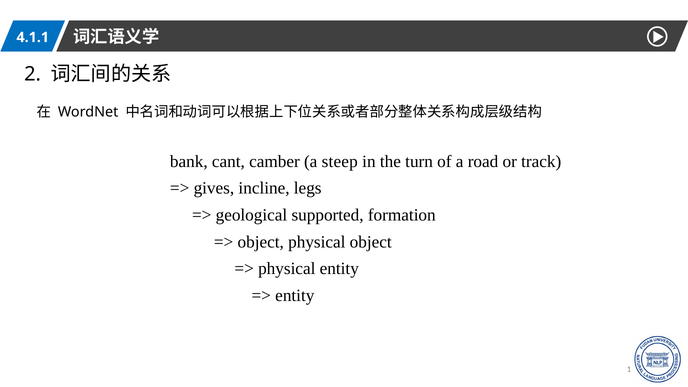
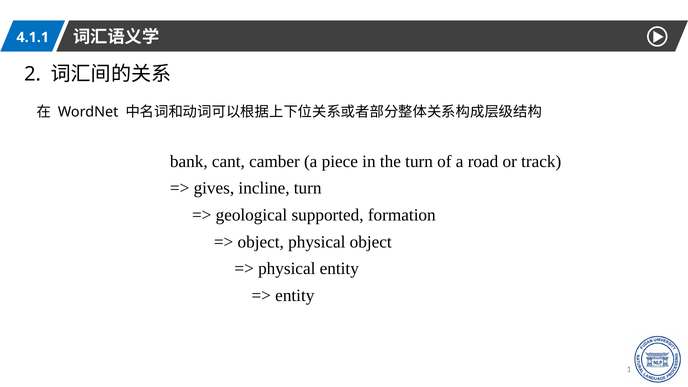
steep: steep -> piece
incline legs: legs -> turn
